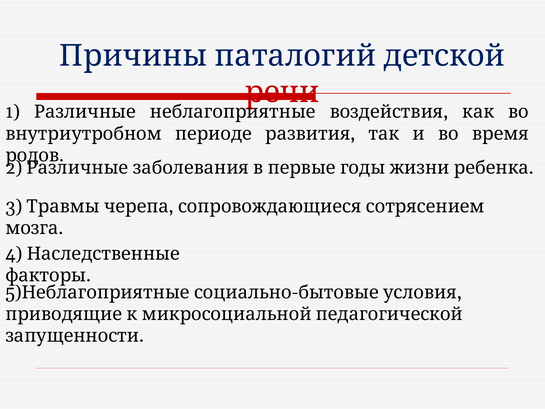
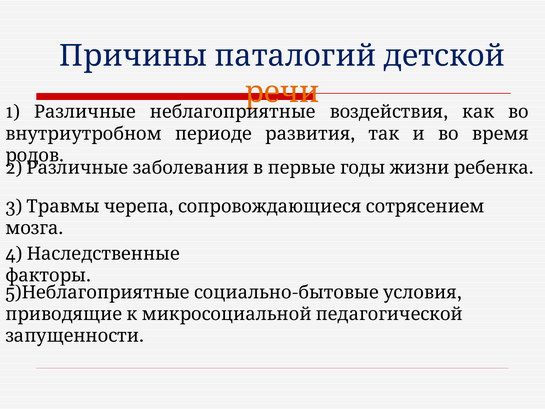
речи colour: red -> orange
